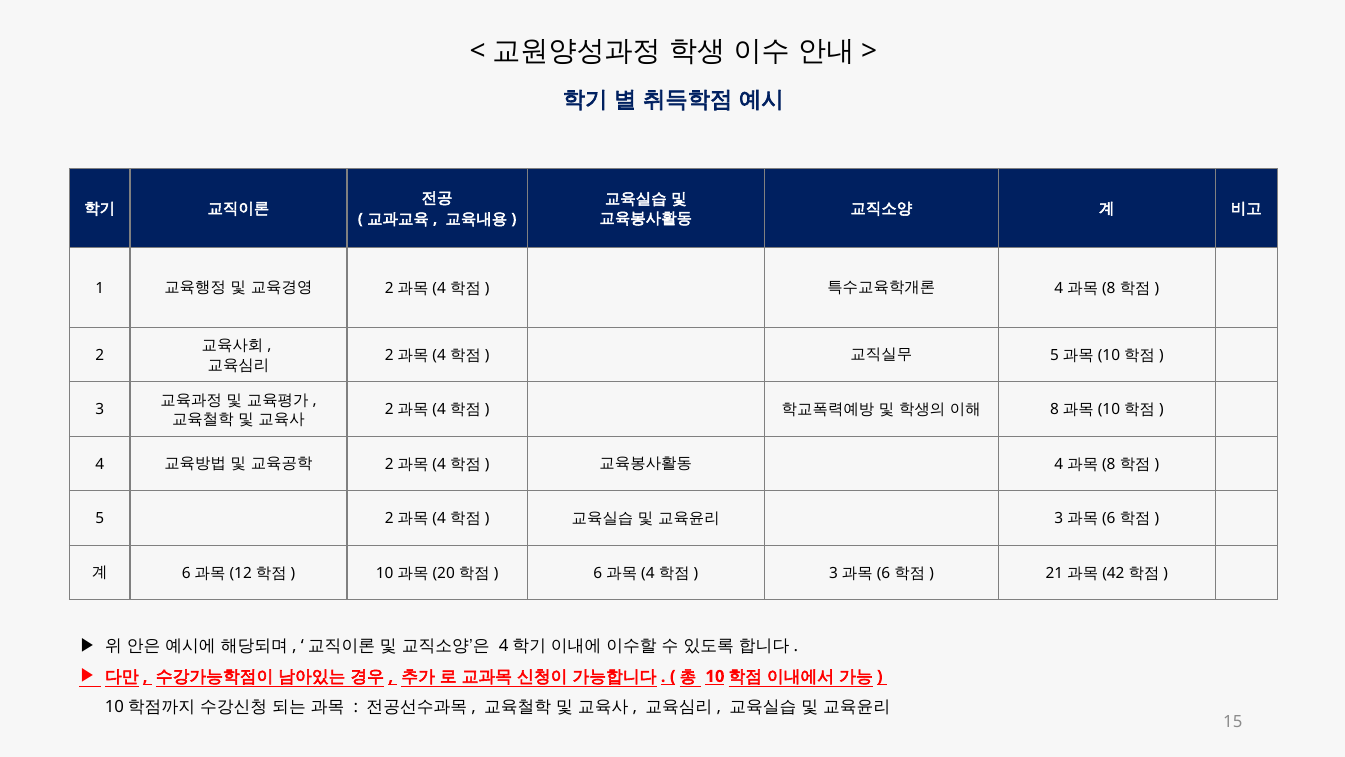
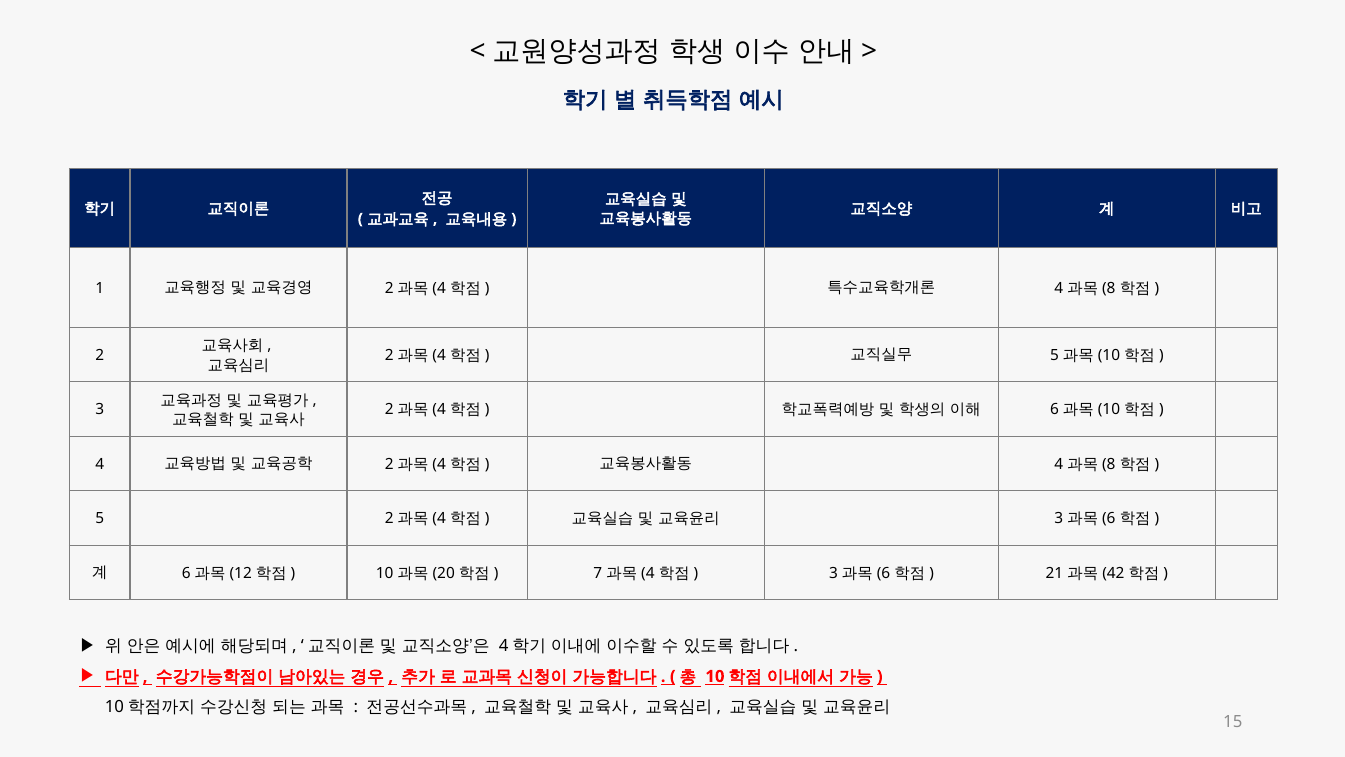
8 at (1054, 410): 8 -> 6
6 at (598, 573): 6 -> 7
